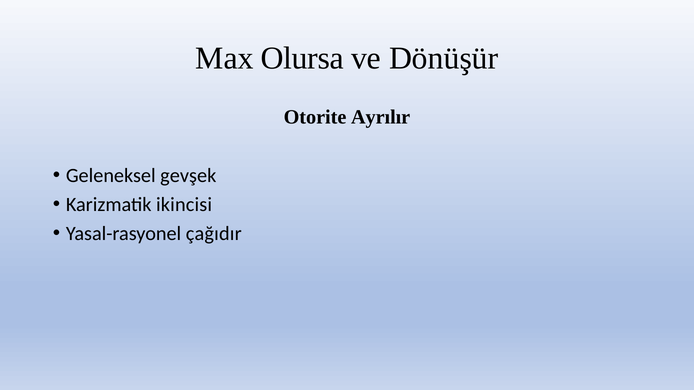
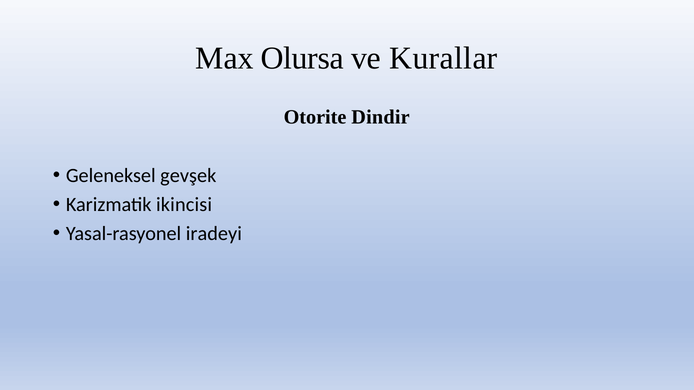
Dönüşür: Dönüşür -> Kurallar
Ayrılır: Ayrılır -> Dindir
çağıdır: çağıdır -> iradeyi
